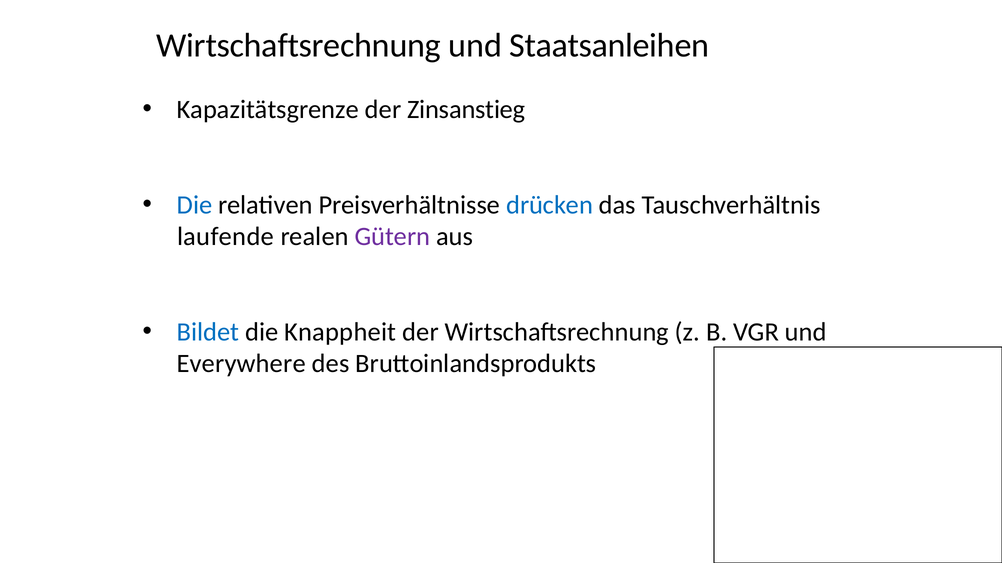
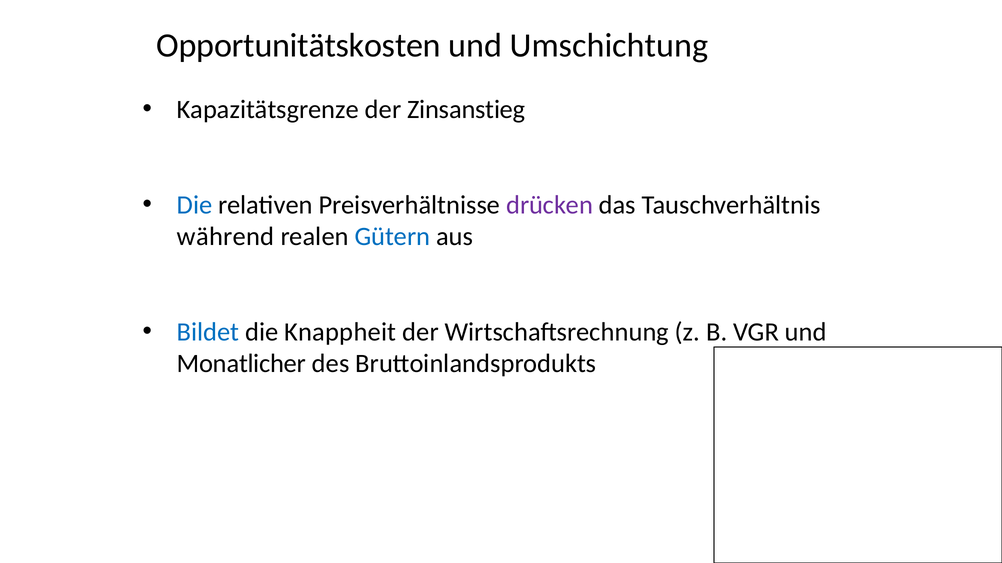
Wirtschaftsrechnung at (299, 46): Wirtschaftsrechnung -> Opportunitätskosten
Staatsanleihen: Staatsanleihen -> Umschichtung
drücken colour: blue -> purple
laufende: laufende -> während
Gütern colour: purple -> blue
Everywhere: Everywhere -> Monatlicher
